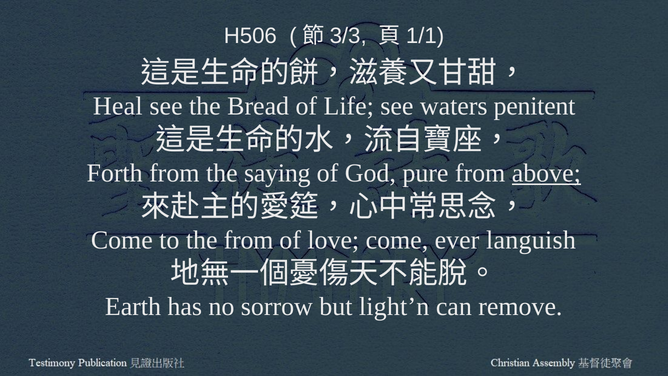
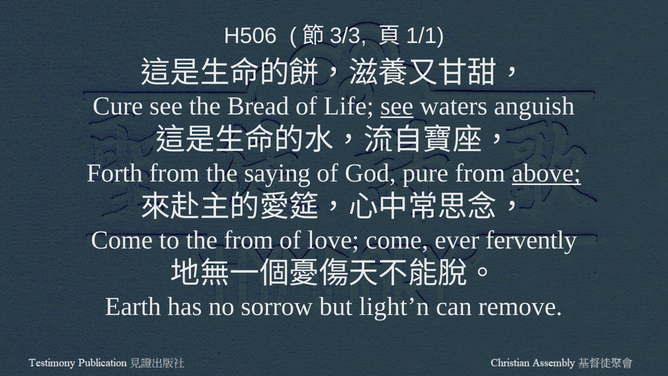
Heal: Heal -> Cure
see at (397, 106) underline: none -> present
penitent: penitent -> anguish
languish: languish -> fervently
